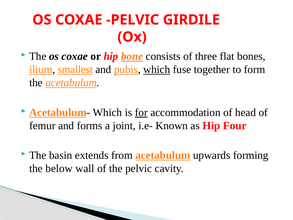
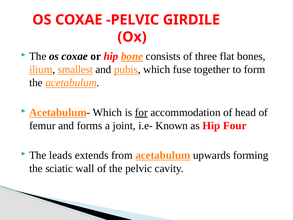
which at (157, 69) underline: present -> none
basin: basin -> leads
below: below -> sciatic
